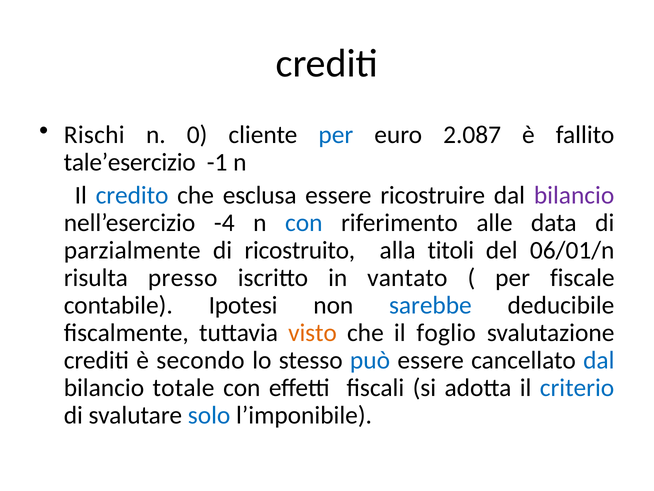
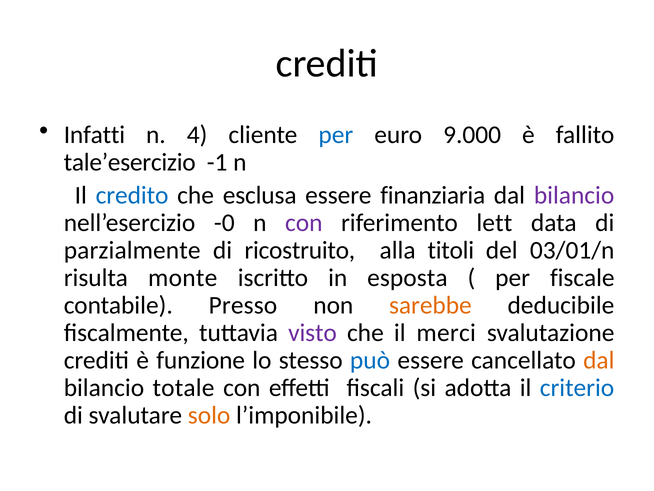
Rischi: Rischi -> Infatti
0: 0 -> 4
2.087: 2.087 -> 9.000
ricostruire: ricostruire -> finanziaria
-4: -4 -> -0
con at (304, 222) colour: blue -> purple
alle: alle -> lett
06/01/n: 06/01/n -> 03/01/n
presso: presso -> monte
vantato: vantato -> esposta
Ipotesi: Ipotesi -> Presso
sarebbe colour: blue -> orange
visto colour: orange -> purple
foglio: foglio -> merci
secondo: secondo -> funzione
dal at (599, 360) colour: blue -> orange
solo colour: blue -> orange
